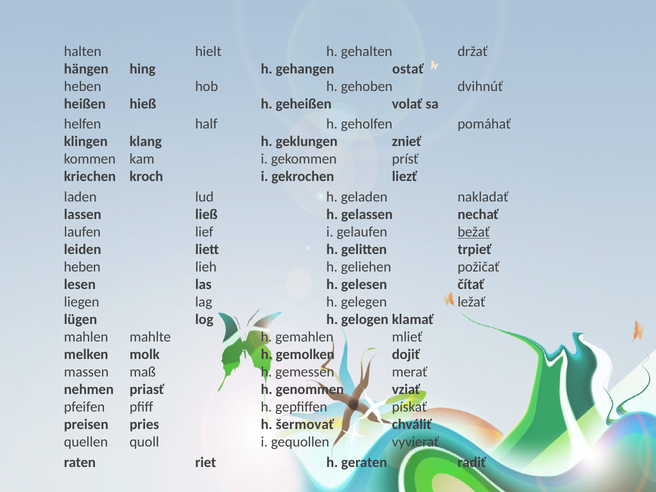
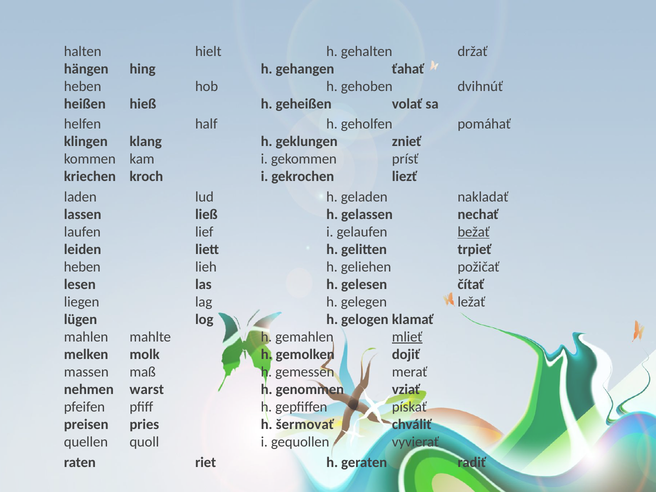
ostať: ostať -> ťahať
mlieť underline: none -> present
priasť: priasť -> warst
